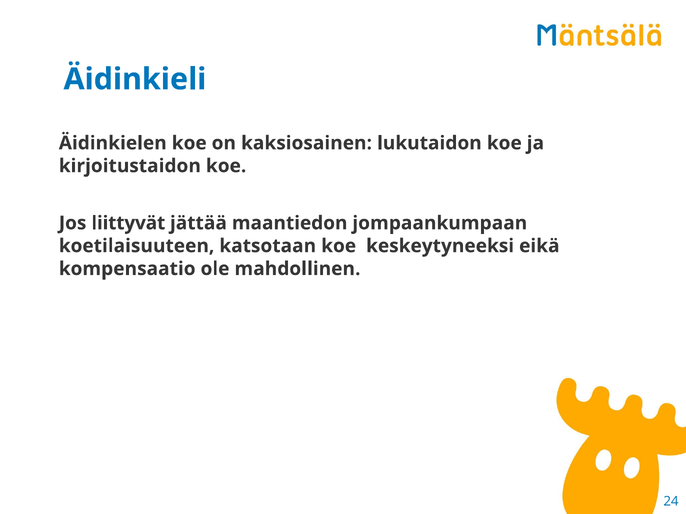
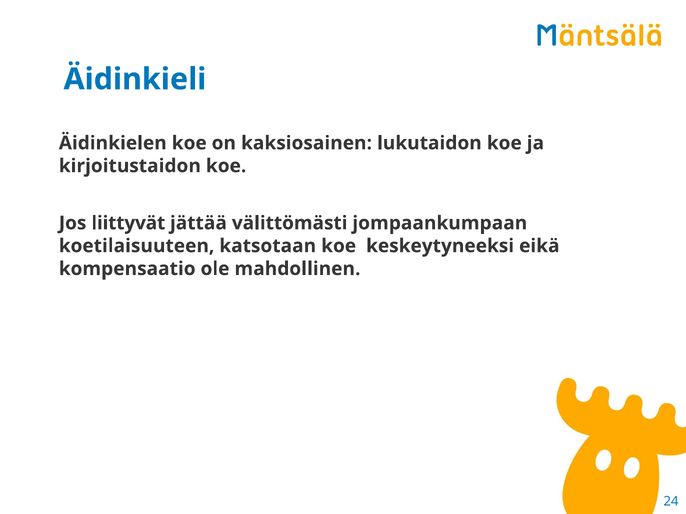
maantiedon: maantiedon -> välittömästi
